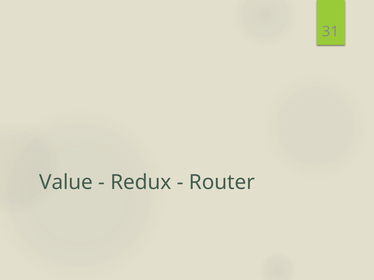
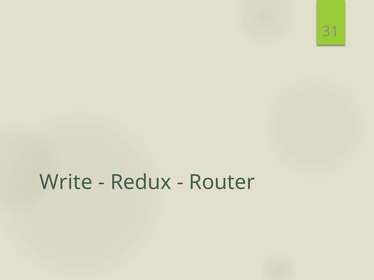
Value: Value -> Write
